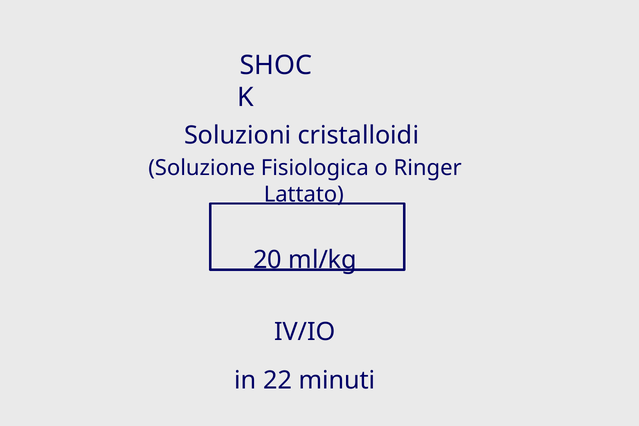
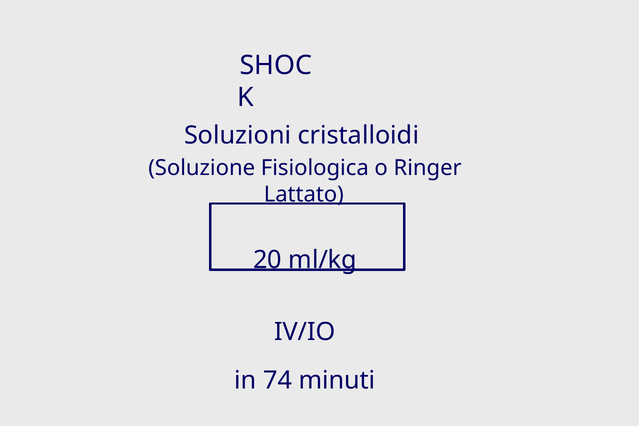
22: 22 -> 74
